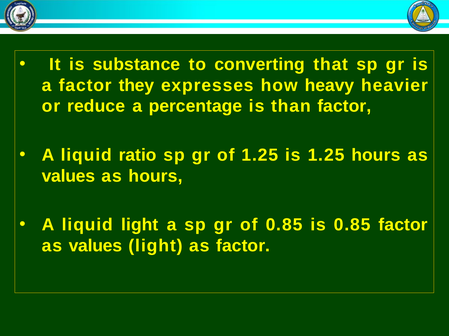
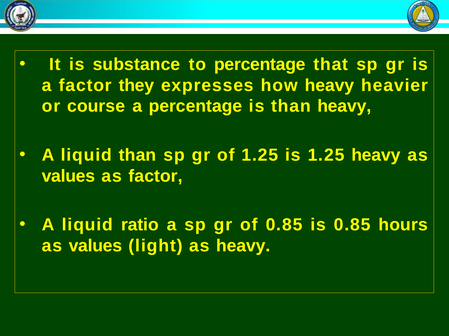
to converting: converting -> percentage
reduce: reduce -> course
than factor: factor -> heavy
liquid ratio: ratio -> than
1.25 hours: hours -> heavy
as hours: hours -> factor
liquid light: light -> ratio
0.85 factor: factor -> hours
as factor: factor -> heavy
